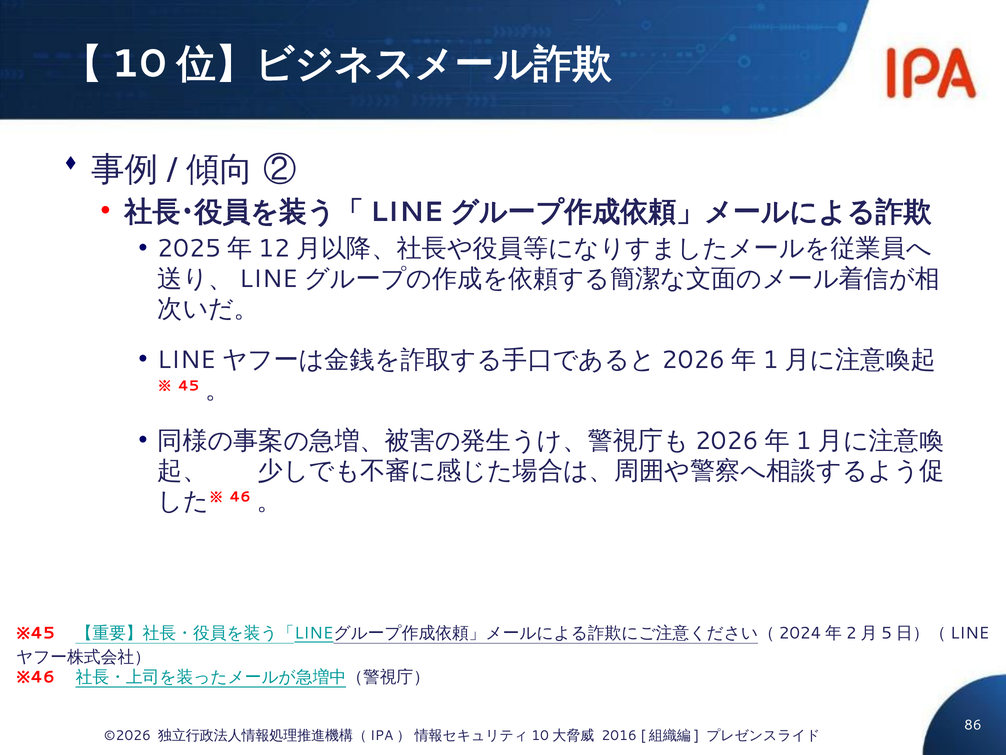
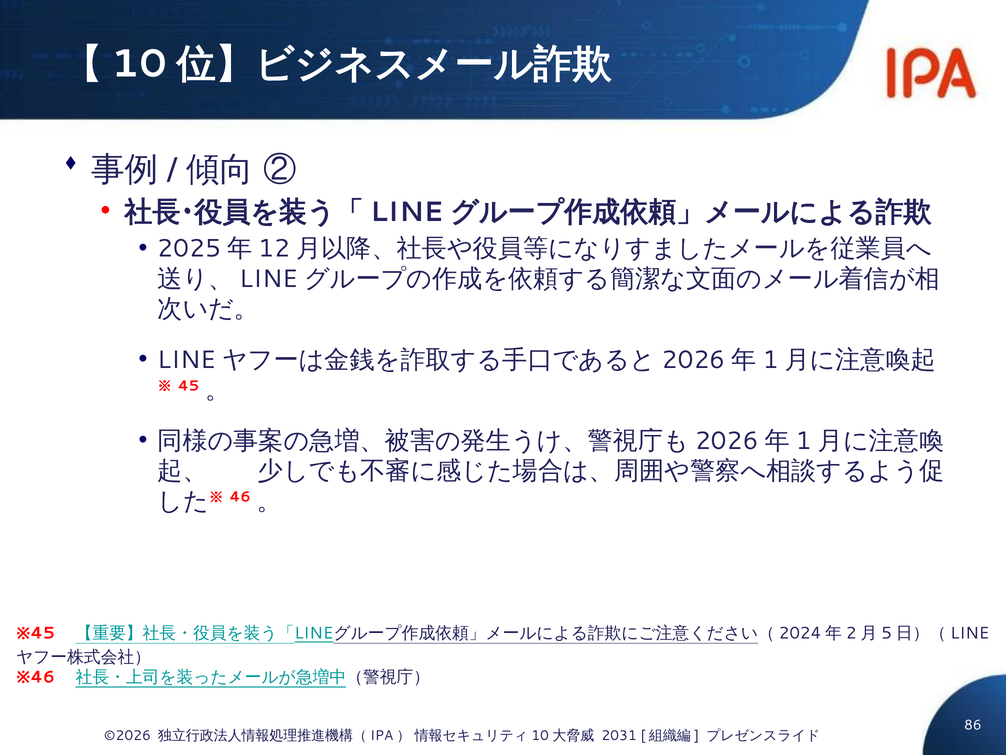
2016: 2016 -> 2031
